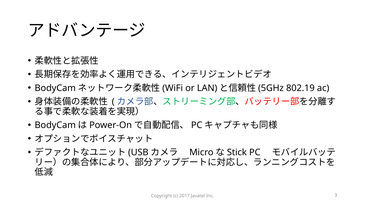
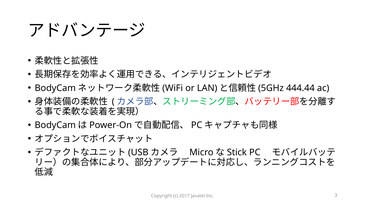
802.19: 802.19 -> 444.44
